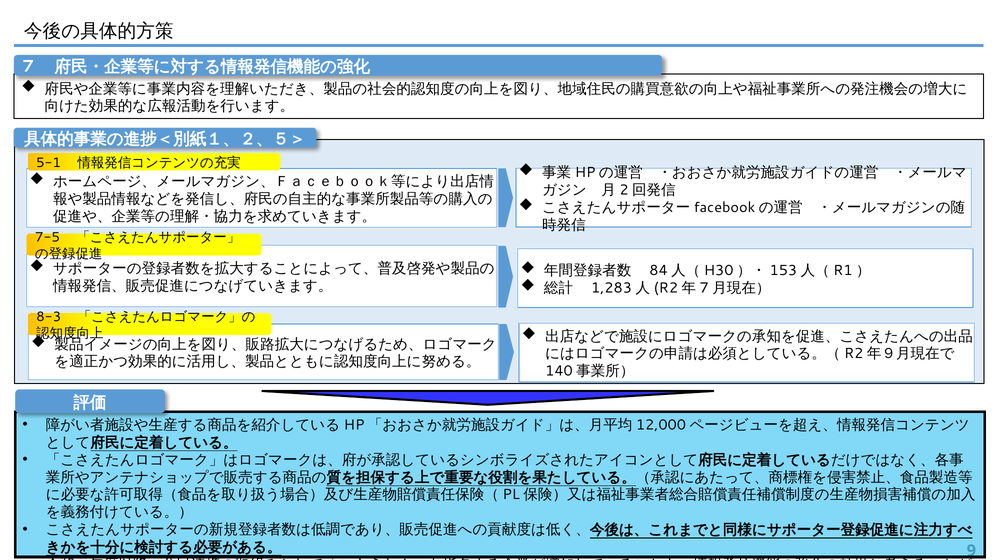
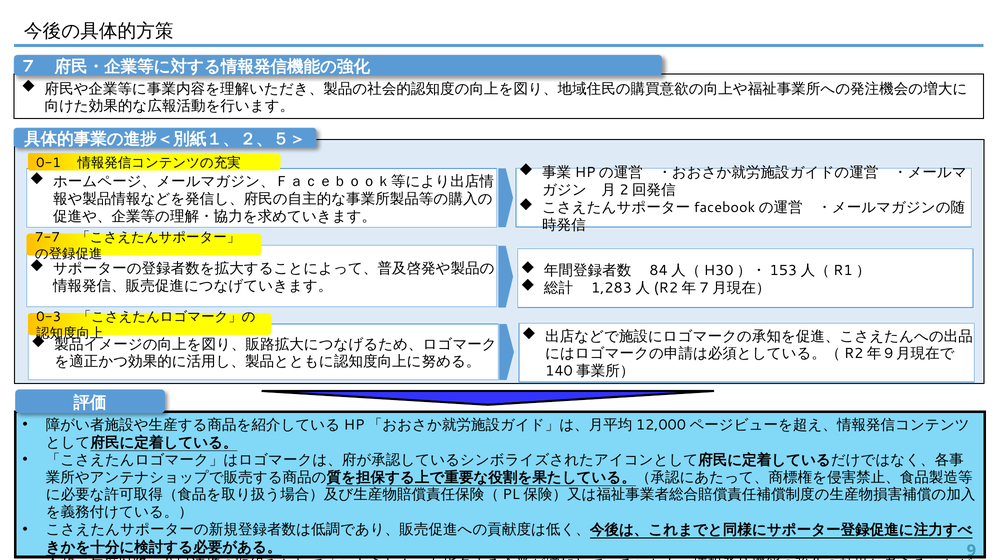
5-1: 5-1 -> 0-1
7-5: 7-5 -> 7-7
8-3: 8-3 -> 0-3
